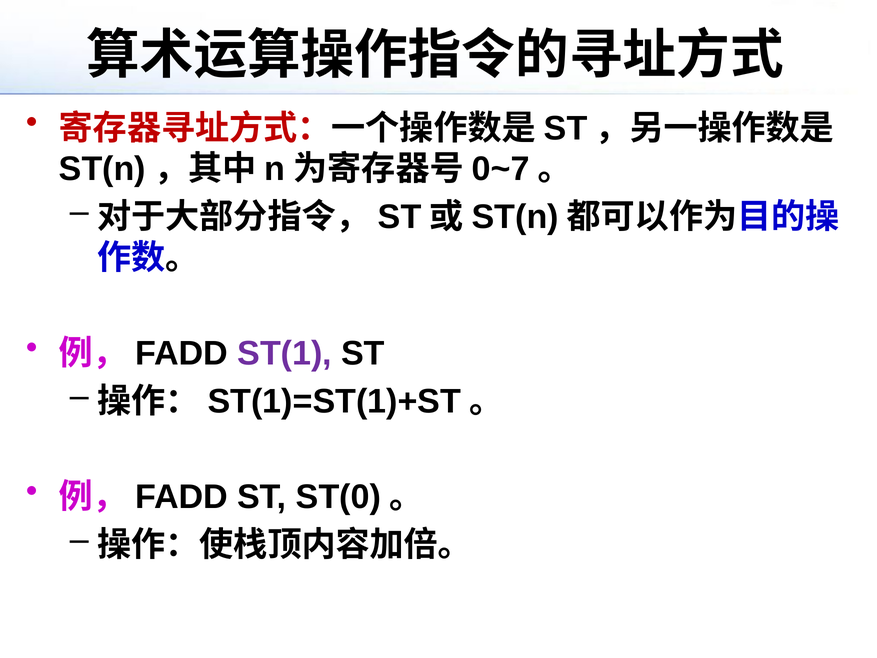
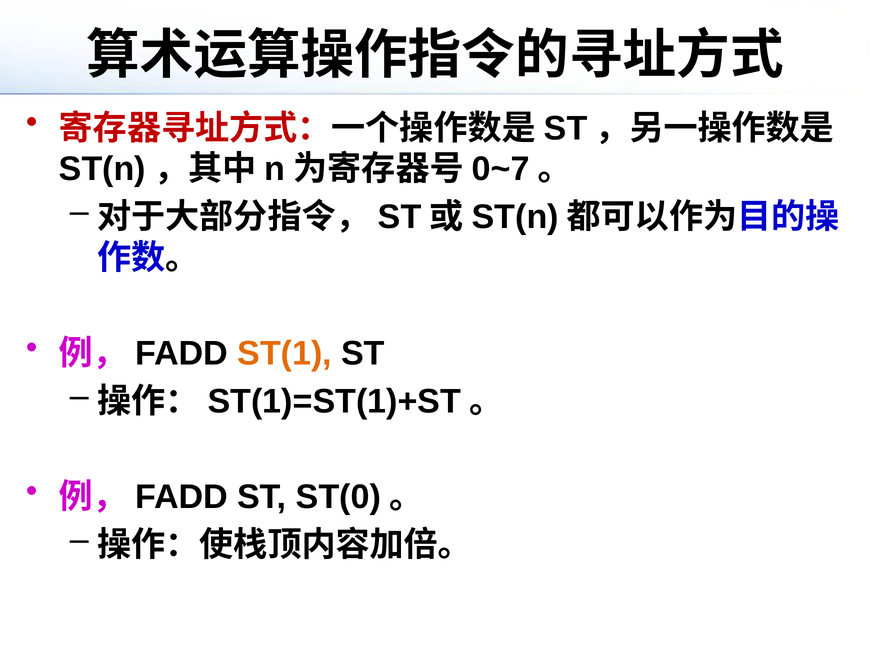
ST(1 colour: purple -> orange
